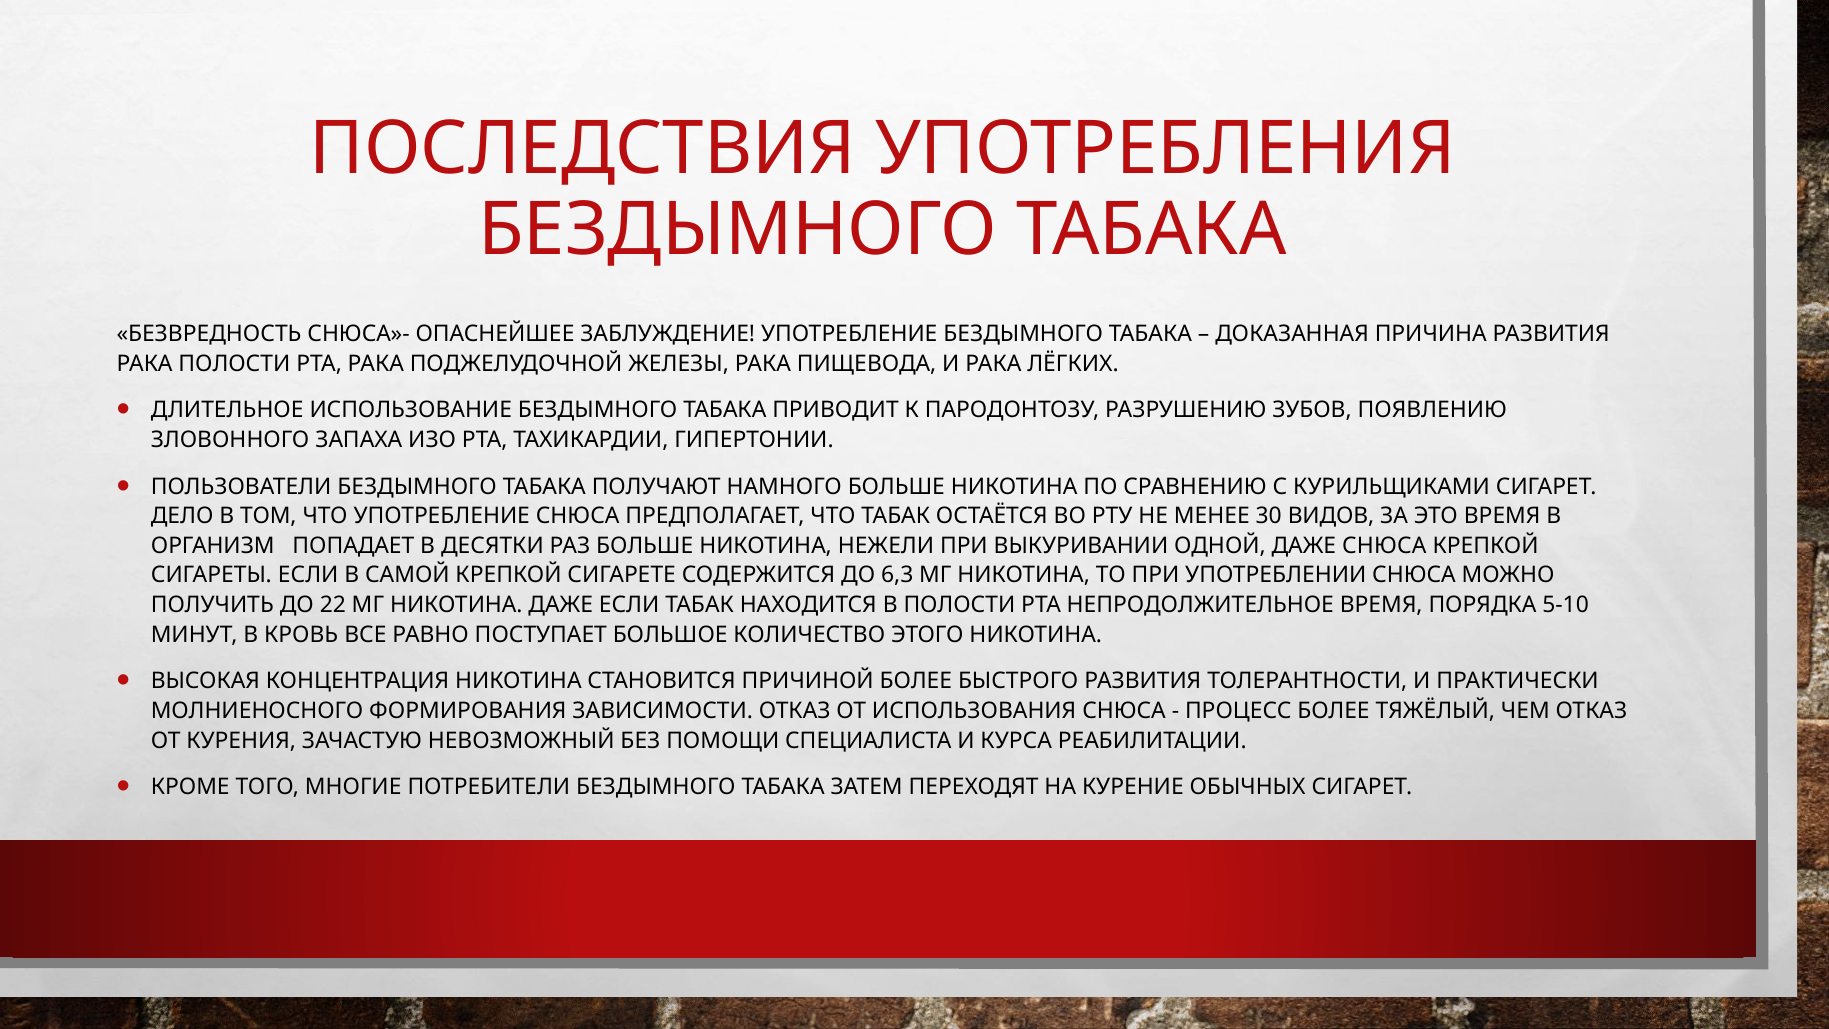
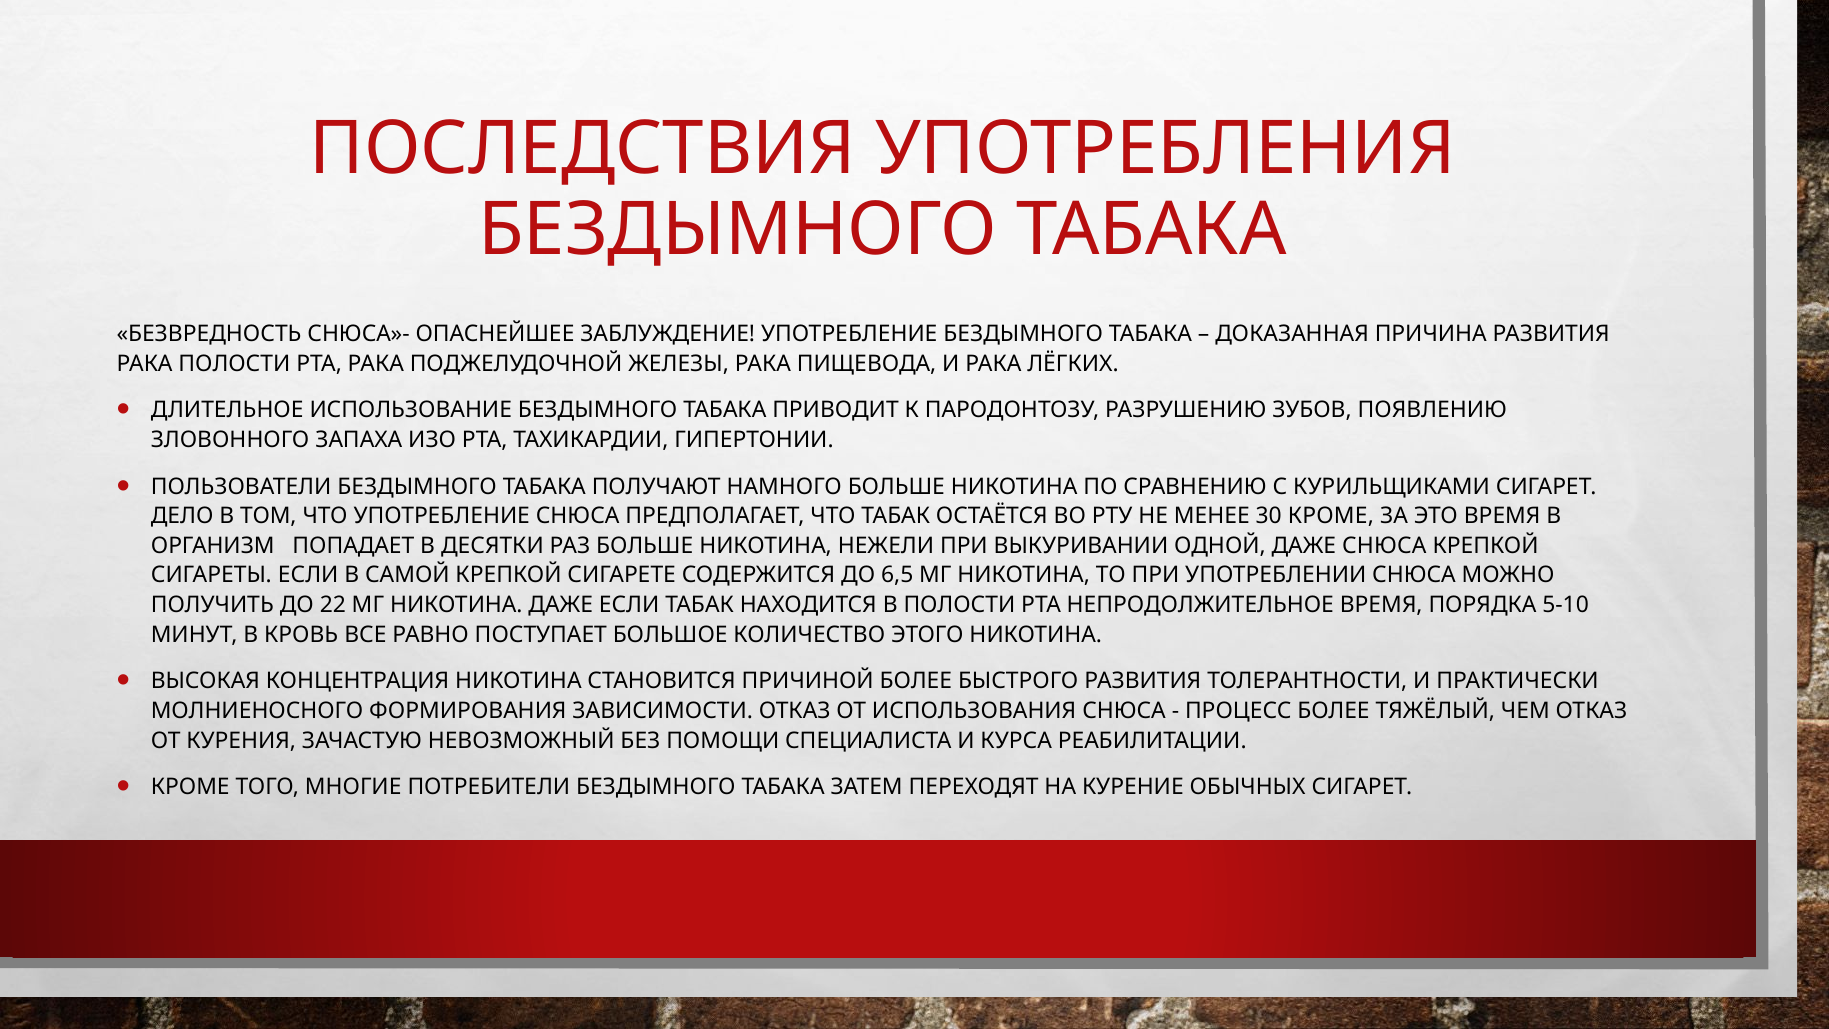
30 ВИДОВ: ВИДОВ -> КРОМЕ
6,3: 6,3 -> 6,5
